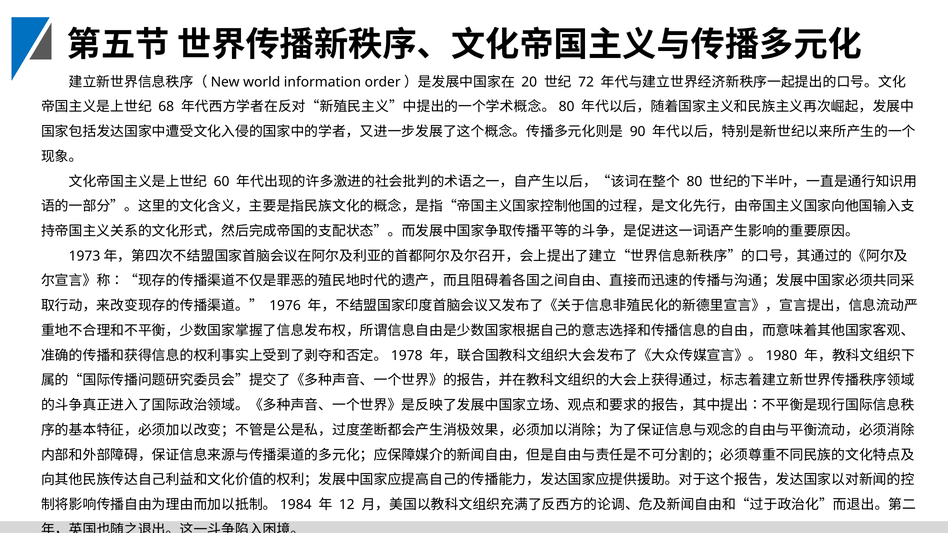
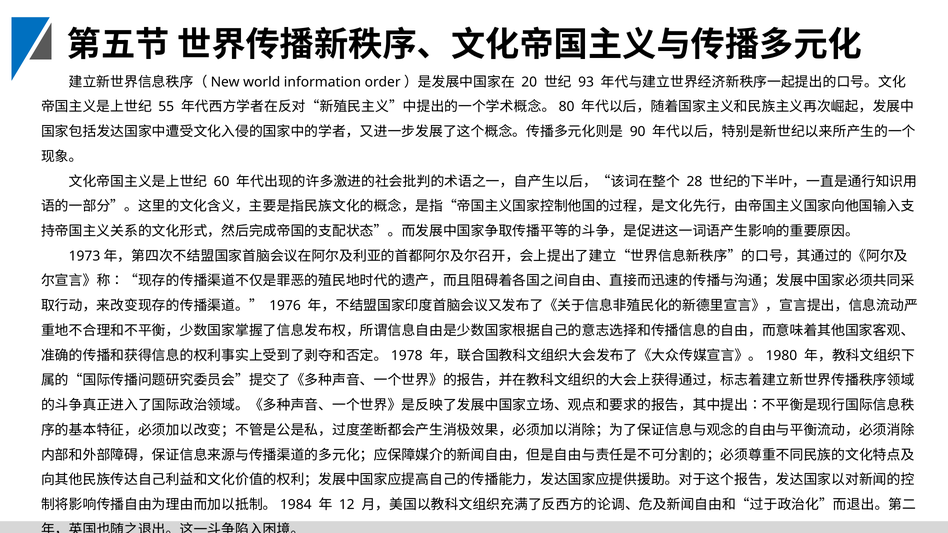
72: 72 -> 93
68: 68 -> 55
80: 80 -> 28
